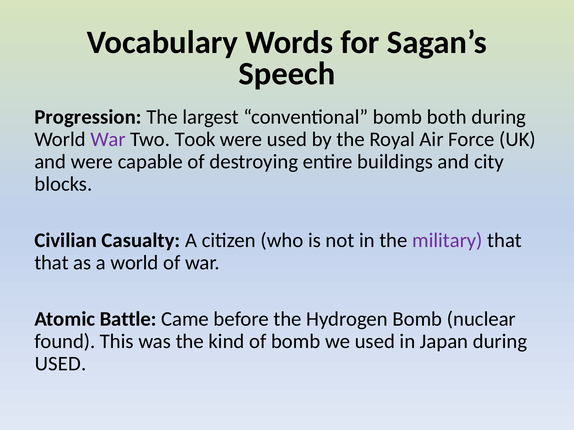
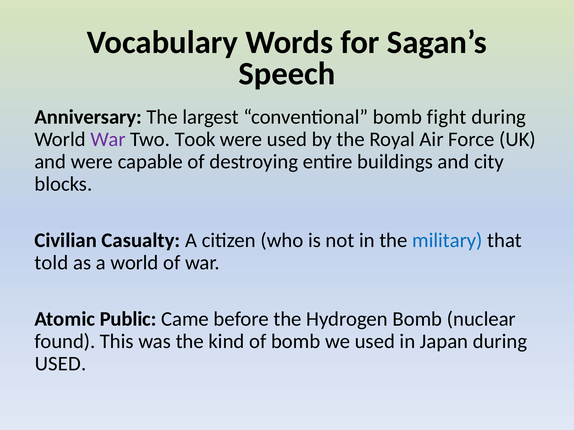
Progression: Progression -> Anniversary
both: both -> fight
military colour: purple -> blue
that at (52, 263): that -> told
Battle: Battle -> Public
